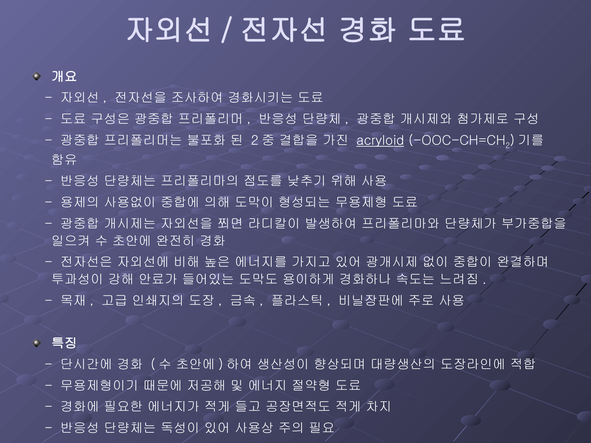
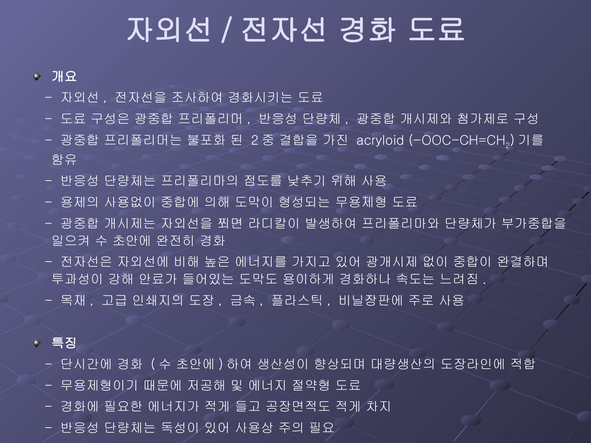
acryloid underline: present -> none
